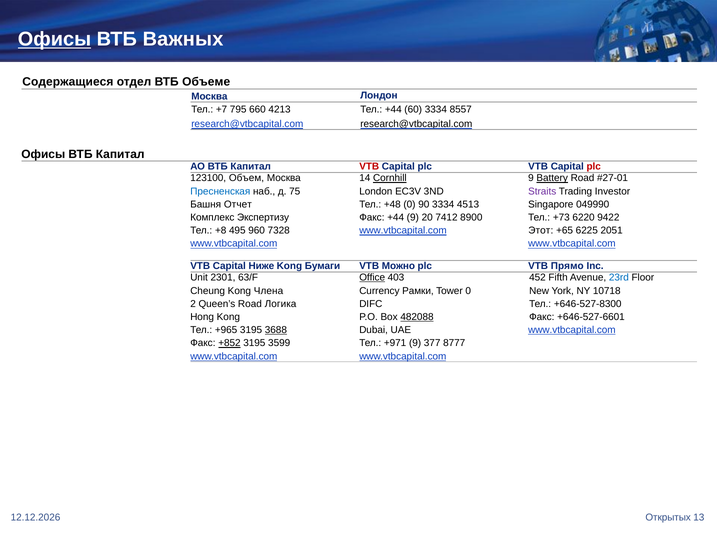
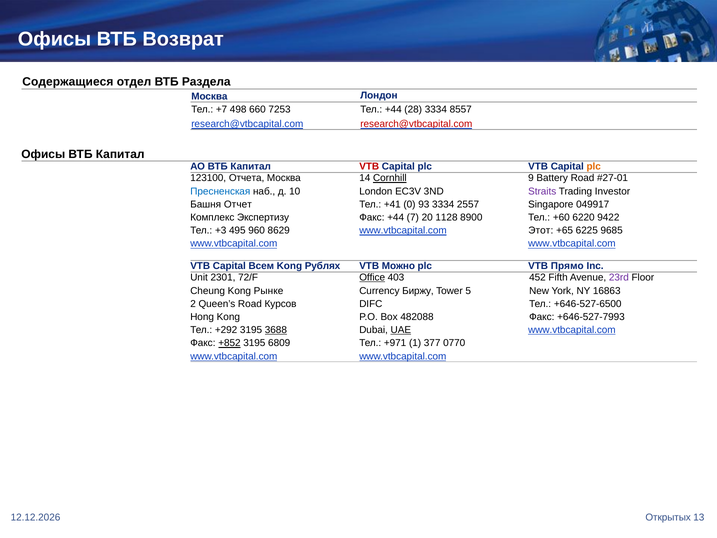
Офисы at (55, 39) underline: present -> none
Важных: Важных -> Возврат
Объеме: Объеме -> Раздела
795: 795 -> 498
4213: 4213 -> 7253
60: 60 -> 28
research@vtbcapital.com at (416, 124) colour: black -> red
plc at (594, 166) colour: red -> orange
Объем: Объем -> Отчета
Battery underline: present -> none
75: 75 -> 10
+48: +48 -> +41
90: 90 -> 93
4513: 4513 -> 2557
049990: 049990 -> 049917
+44 9: 9 -> 7
7412: 7412 -> 1128
+73: +73 -> +60
+8: +8 -> +3
7328: 7328 -> 8629
2051: 2051 -> 9685
Ниже: Ниже -> Всем
Бумаги: Бумаги -> Рублях
63/F: 63/F -> 72/F
23rd colour: blue -> purple
Члена: Члена -> Рынке
Рамки: Рамки -> Биржу
Tower 0: 0 -> 5
10718: 10718 -> 16863
Логика: Логика -> Курсов
+646-527-8300: +646-527-8300 -> +646-527-6500
482088 underline: present -> none
+646-527-6601: +646-527-6601 -> +646-527-7993
+965: +965 -> +292
UAE underline: none -> present
3599: 3599 -> 6809
+971 9: 9 -> 1
8777: 8777 -> 0770
